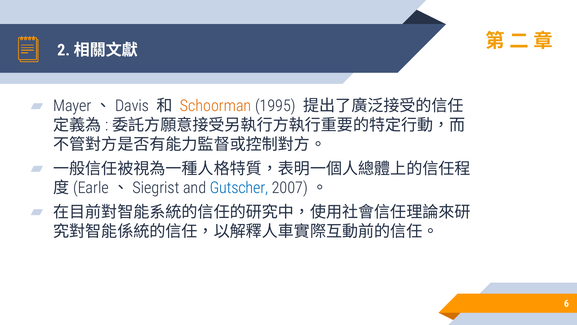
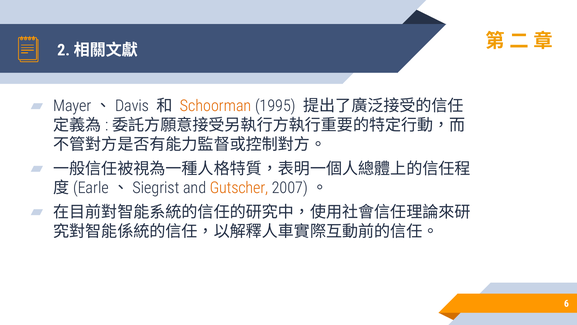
Gutscher colour: blue -> orange
